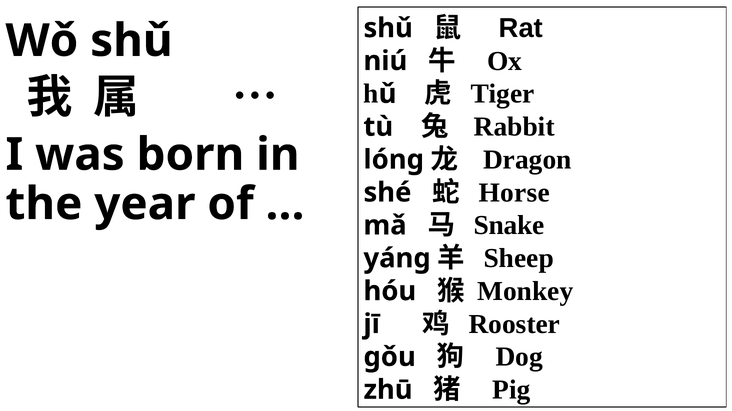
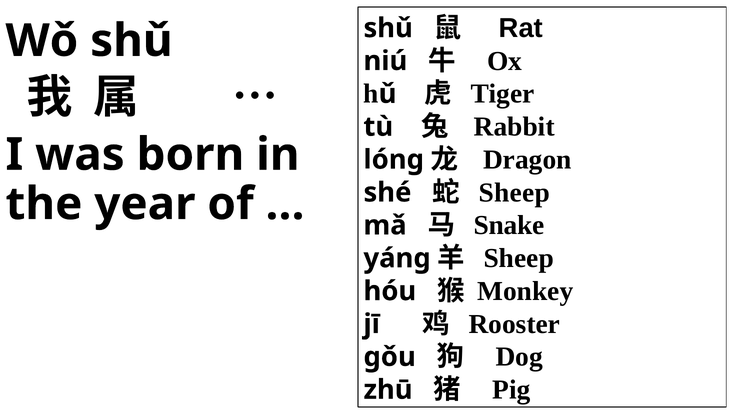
Horse at (514, 193): Horse -> Sheep
